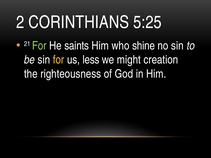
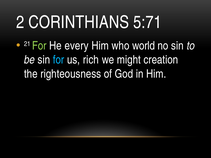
5:25: 5:25 -> 5:71
saints: saints -> every
shine: shine -> world
for at (59, 60) colour: yellow -> light blue
less: less -> rich
